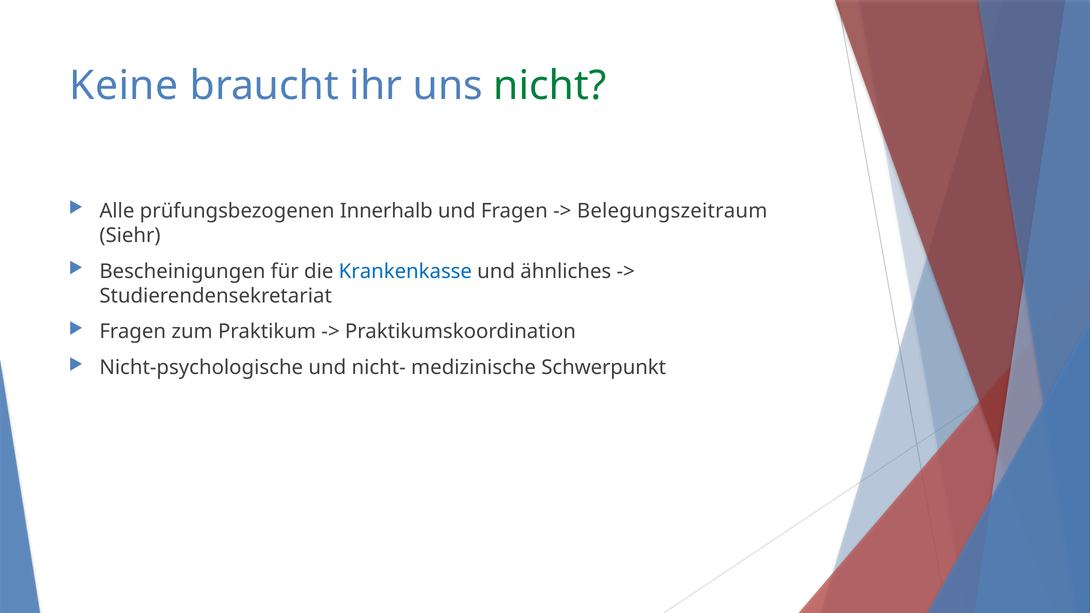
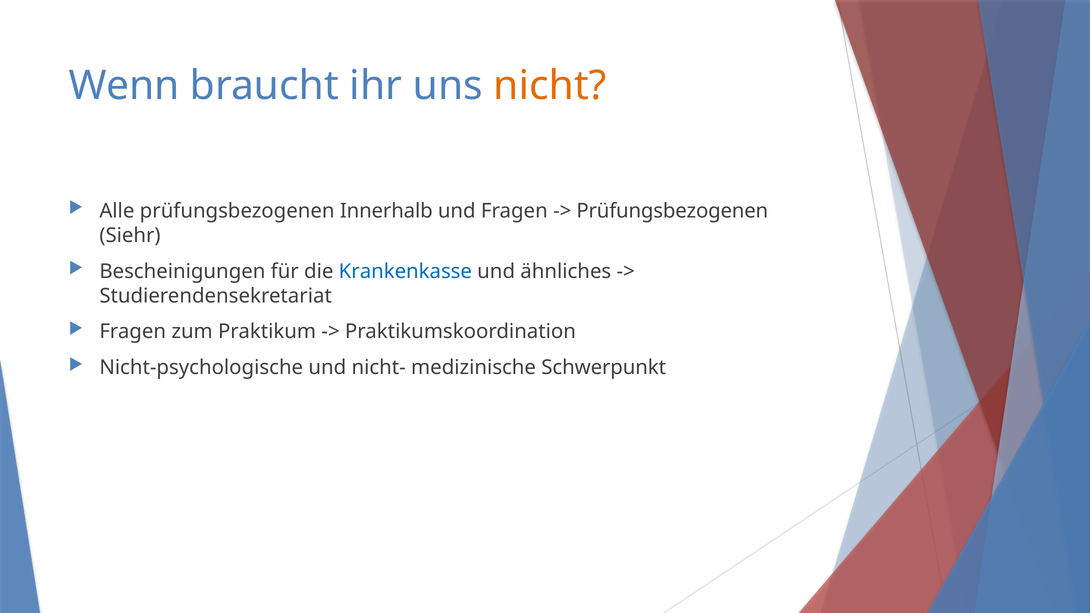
Keine: Keine -> Wenn
nicht colour: green -> orange
Belegungszeitraum at (672, 211): Belegungszeitraum -> Prüfungsbezogenen
